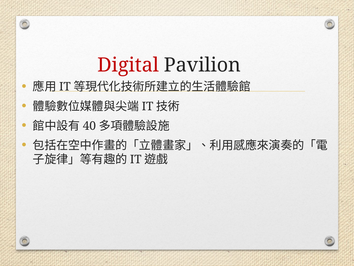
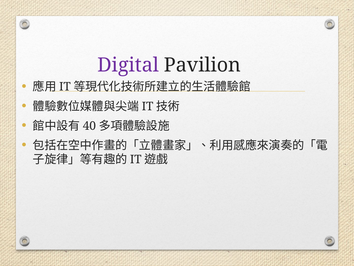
Digital colour: red -> purple
